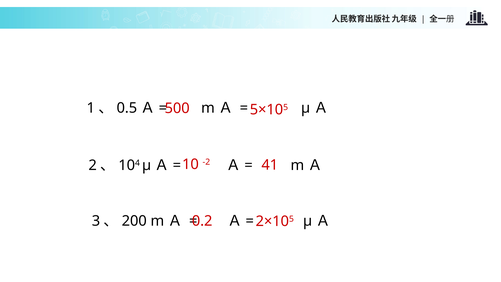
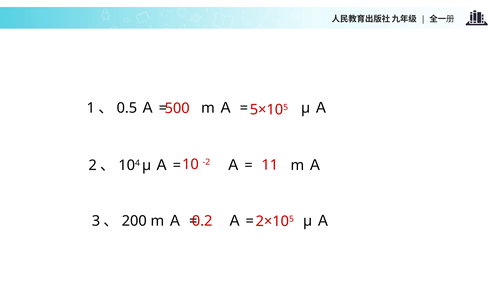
41: 41 -> 11
